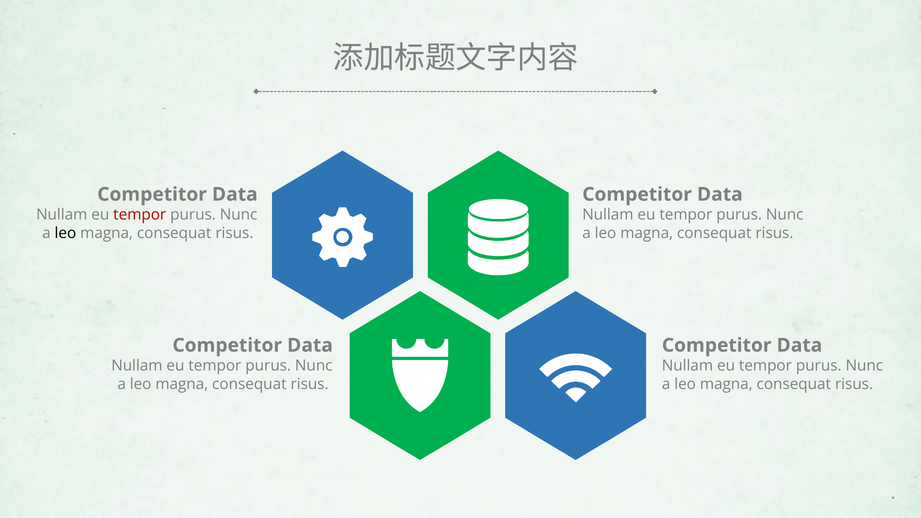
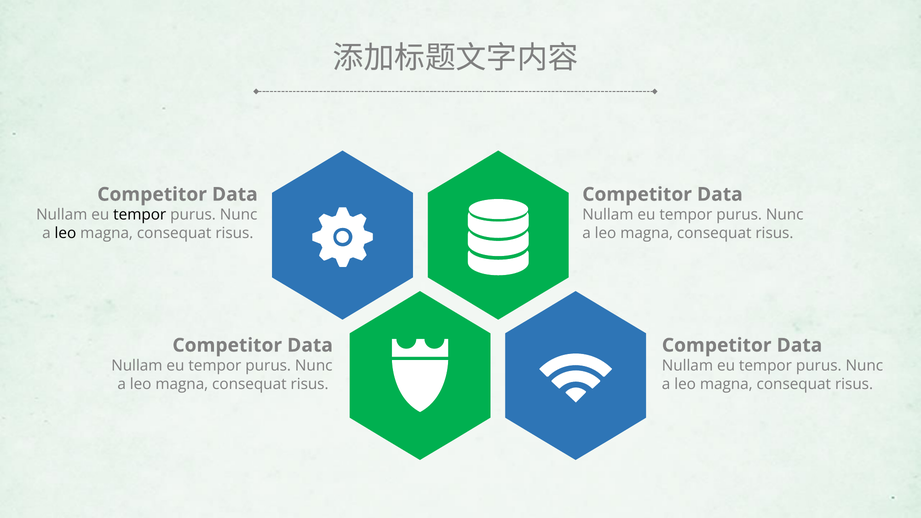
tempor at (140, 215) colour: red -> black
